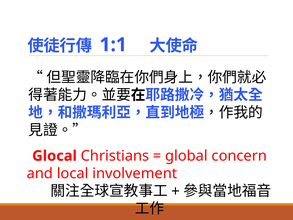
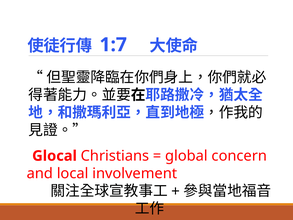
1:1: 1:1 -> 1:7
